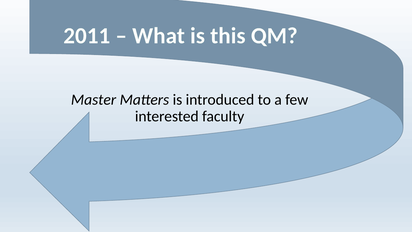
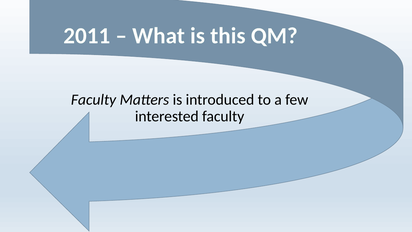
Master at (94, 100): Master -> Faculty
